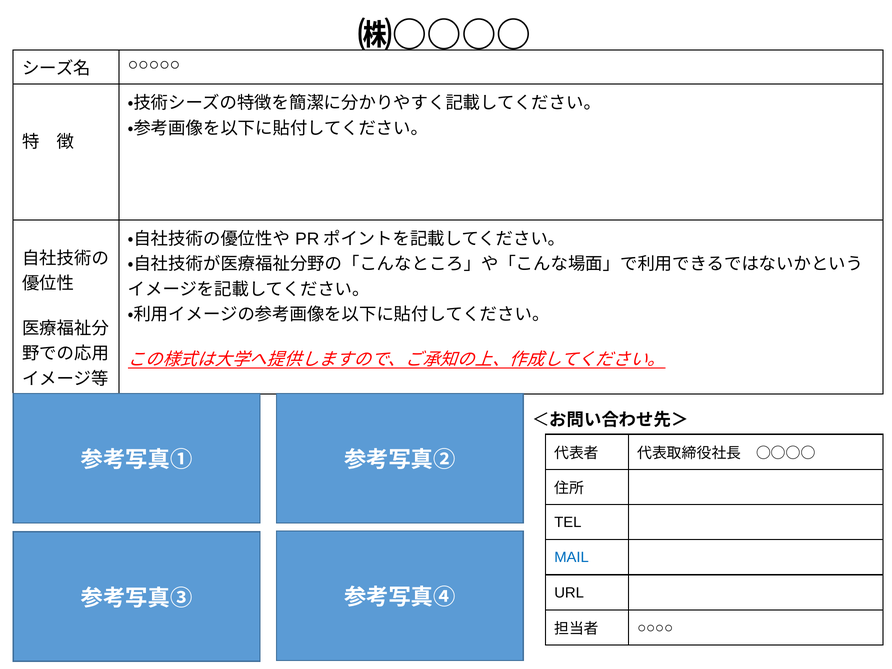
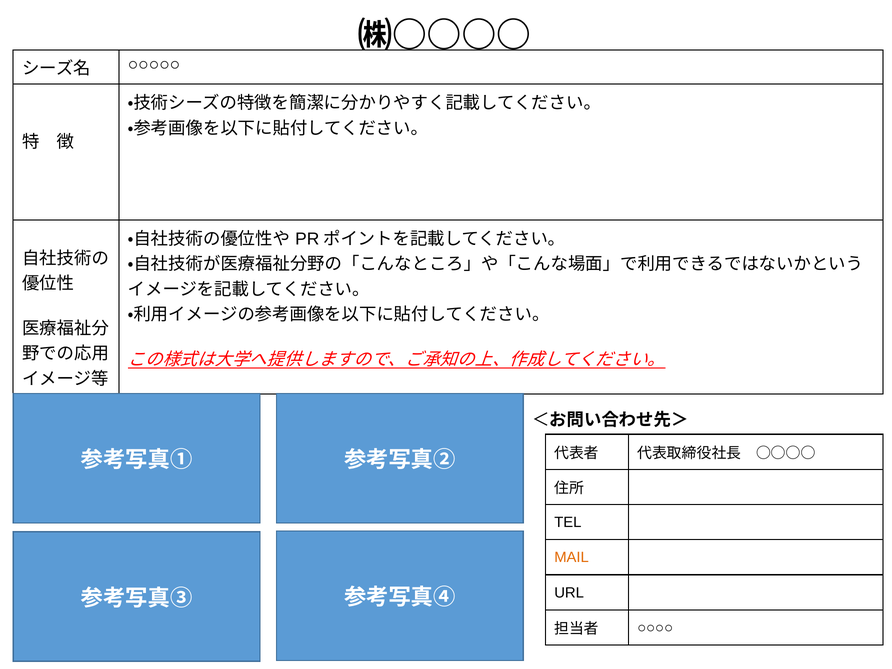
MAIL colour: blue -> orange
